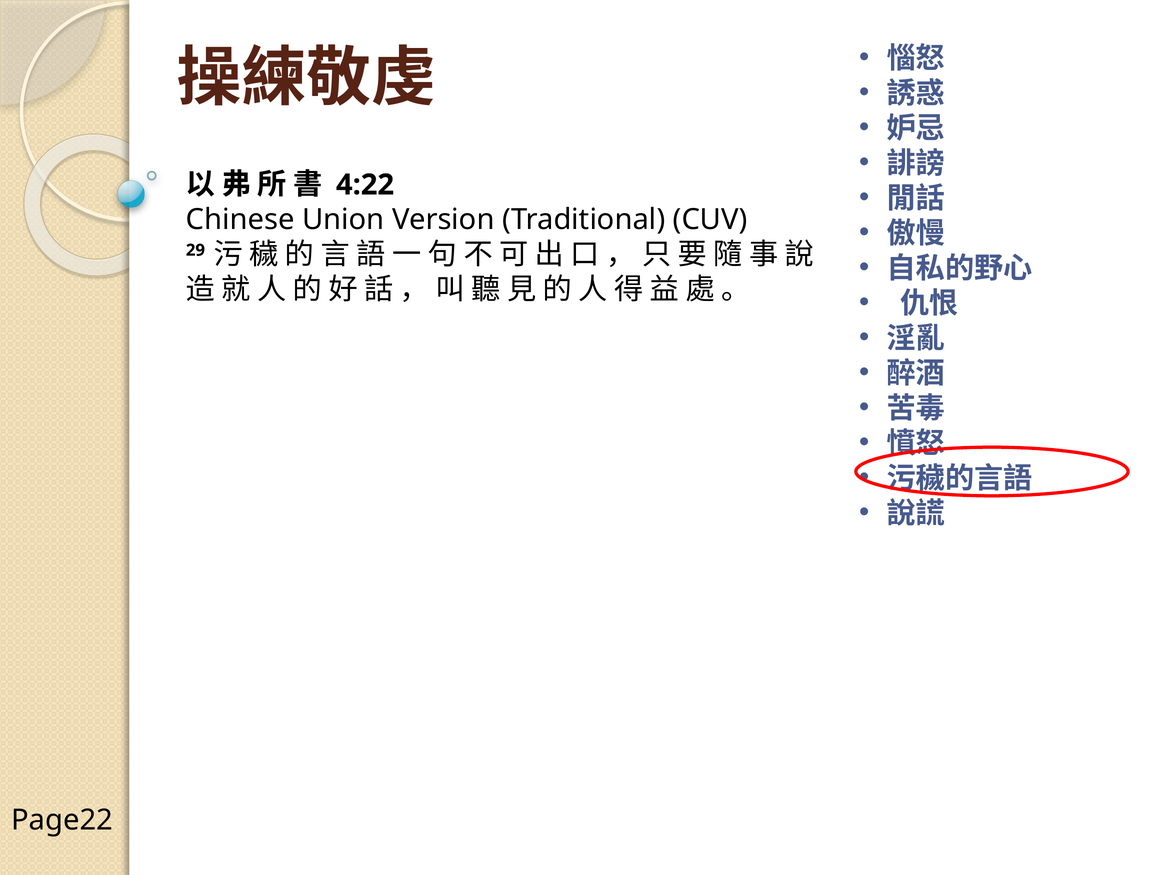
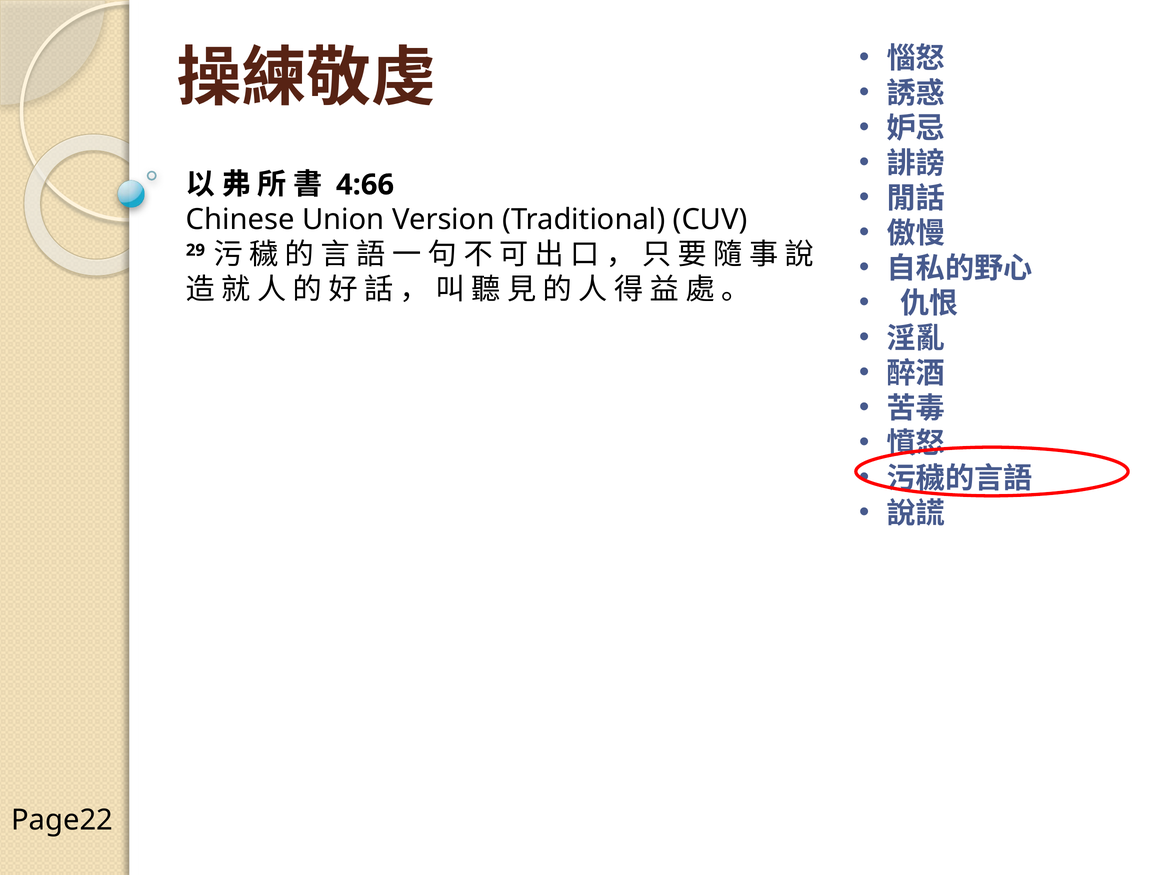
4:22: 4:22 -> 4:66
